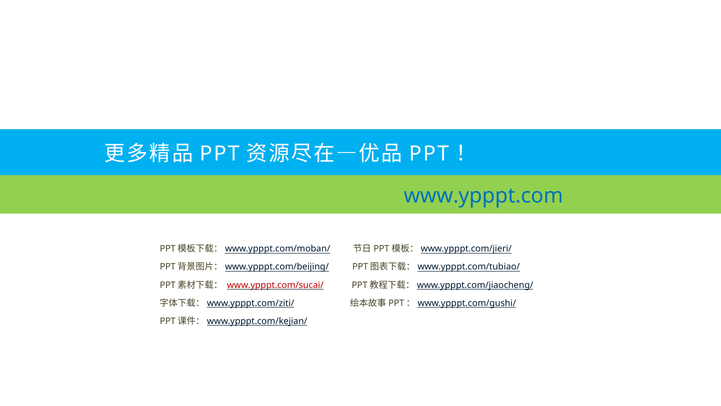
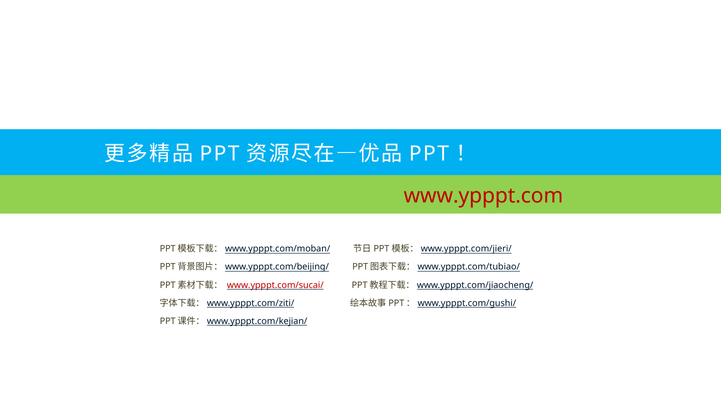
www.ypppt.com colour: blue -> red
